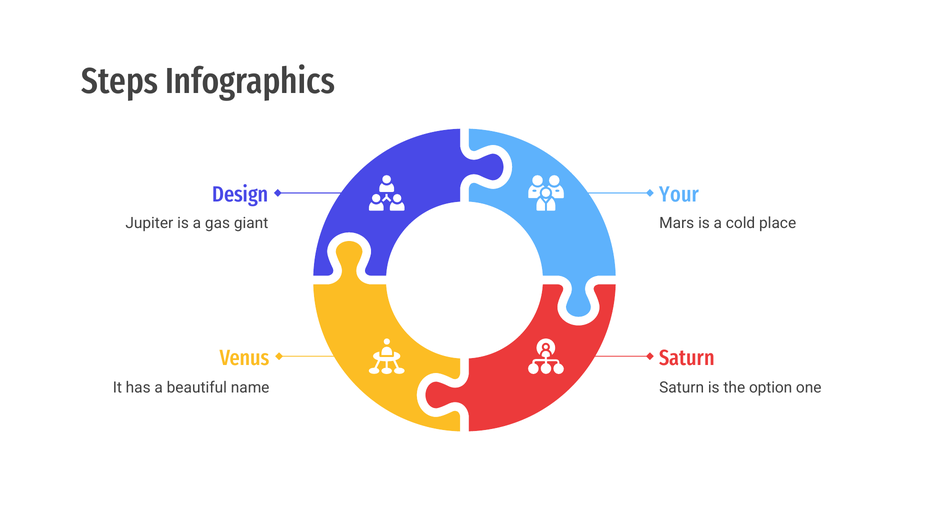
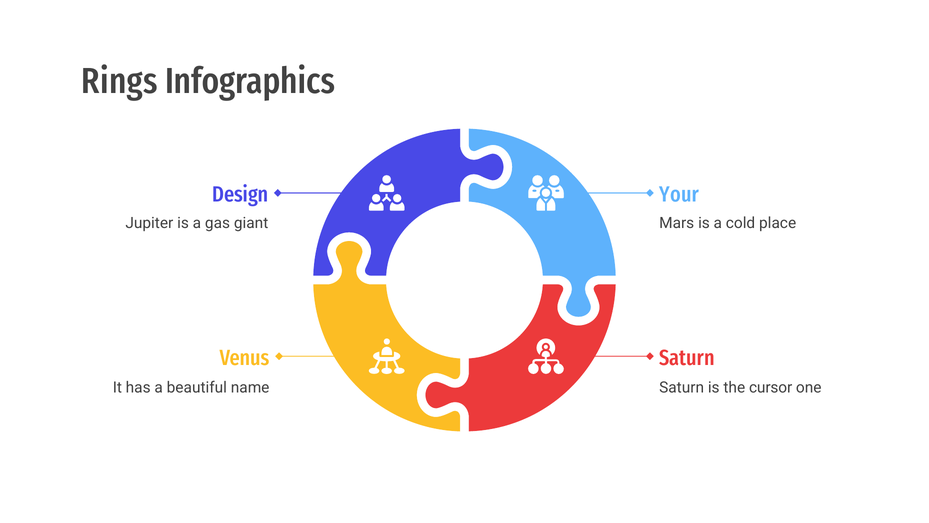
Steps: Steps -> Rings
option: option -> cursor
